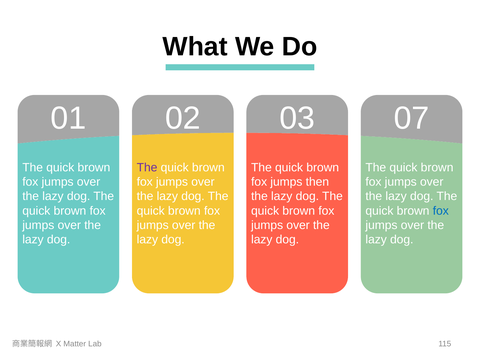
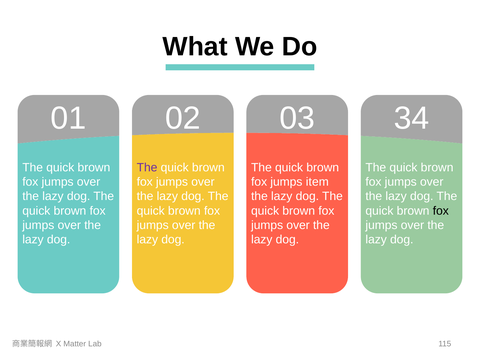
07: 07 -> 34
then: then -> item
fox at (441, 211) colour: blue -> black
